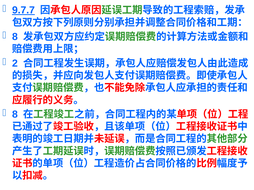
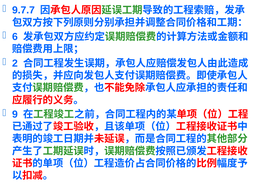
9.7.7 underline: present -> none
8 at (15, 37): 8 -> 6
8 at (15, 115): 8 -> 9
